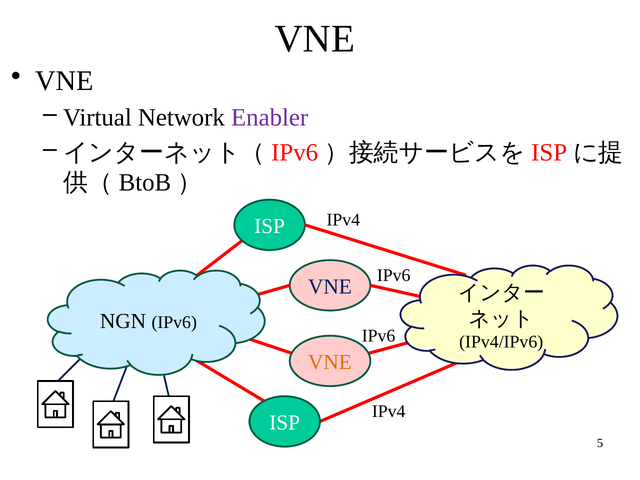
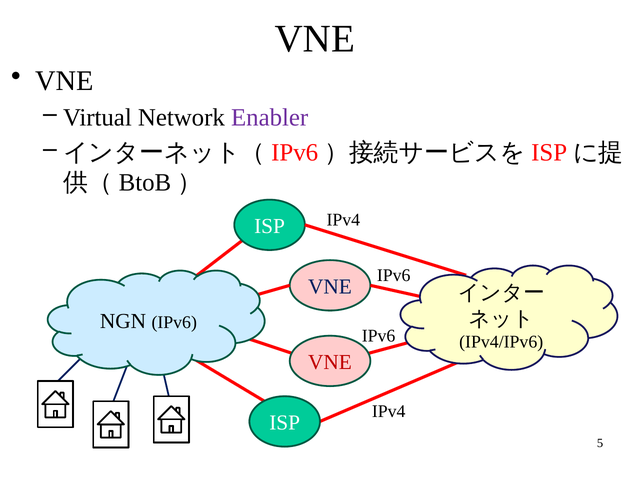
VNE at (330, 362) colour: orange -> red
